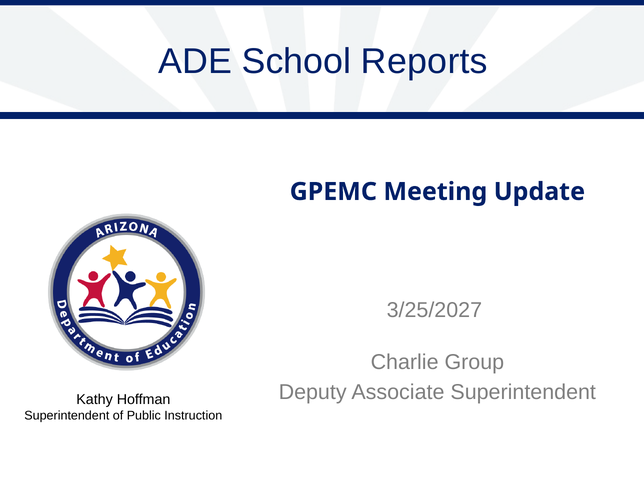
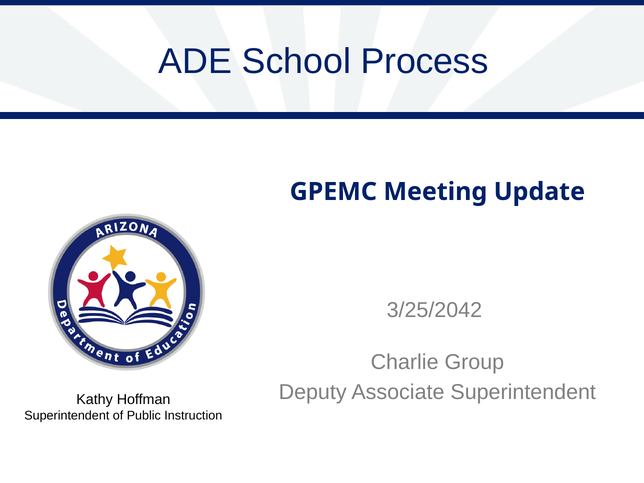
Reports: Reports -> Process
3/25/2027: 3/25/2027 -> 3/25/2042
